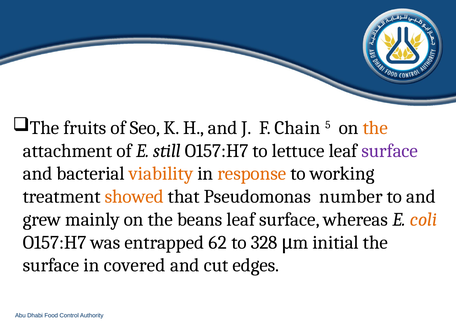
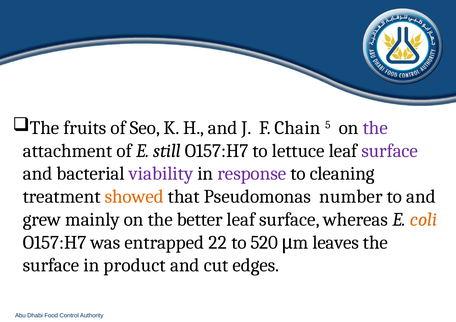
the at (375, 128) colour: orange -> purple
viability colour: orange -> purple
response colour: orange -> purple
working: working -> cleaning
beans: beans -> better
62: 62 -> 22
328: 328 -> 520
initial: initial -> leaves
covered: covered -> product
